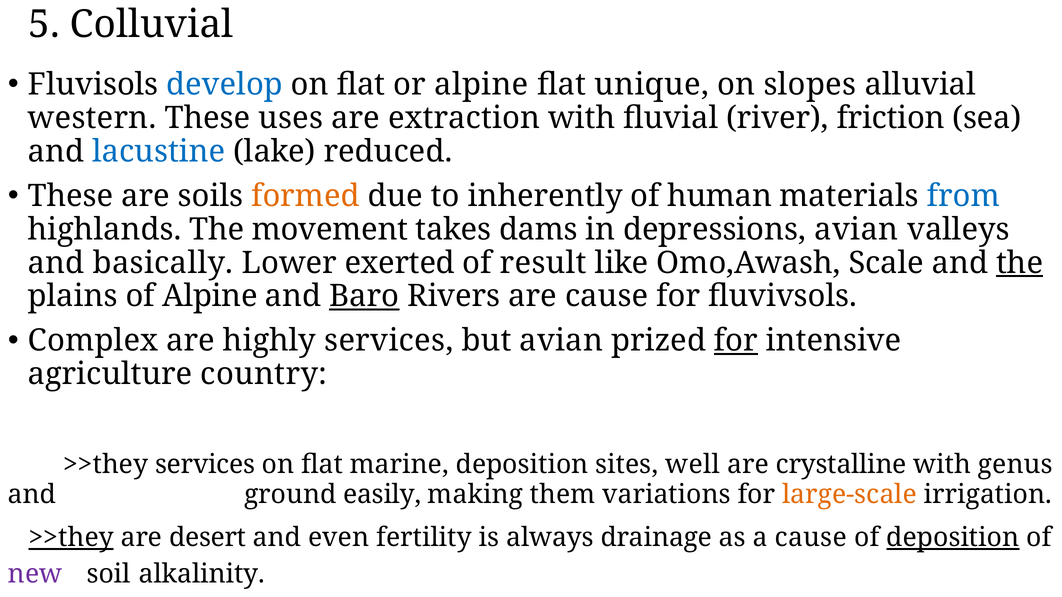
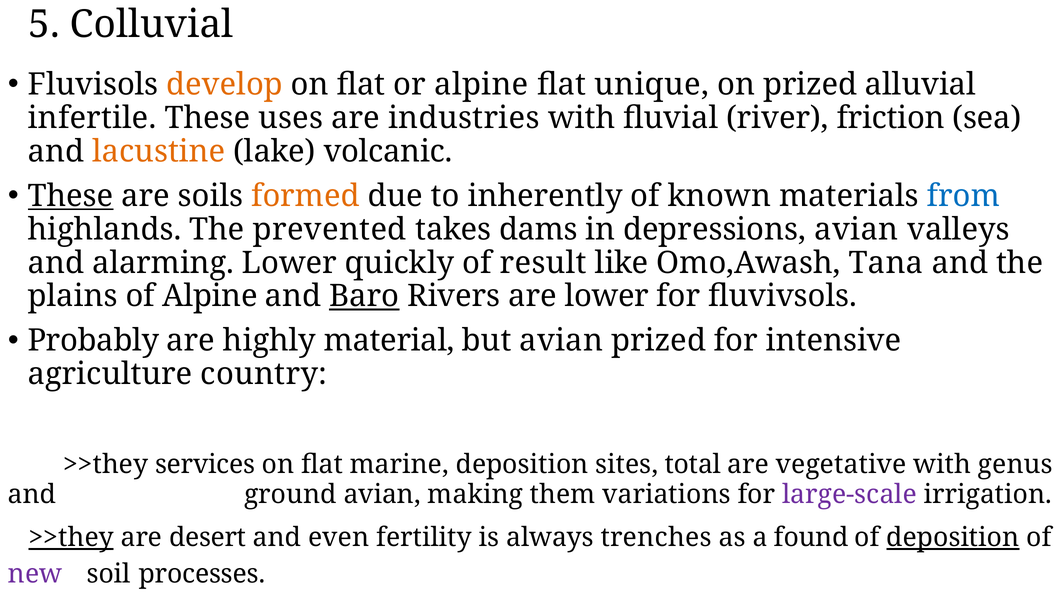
develop colour: blue -> orange
on slopes: slopes -> prized
western: western -> infertile
extraction: extraction -> industries
lacustine colour: blue -> orange
reduced: reduced -> volcanic
These at (71, 196) underline: none -> present
human: human -> known
movement: movement -> prevented
basically: basically -> alarming
exerted: exerted -> quickly
Scale: Scale -> Tana
the at (1020, 263) underline: present -> none
are cause: cause -> lower
Complex: Complex -> Probably
highly services: services -> material
for at (736, 341) underline: present -> none
well: well -> total
crystalline: crystalline -> vegetative
ground easily: easily -> avian
large-scale colour: orange -> purple
drainage: drainage -> trenches
a cause: cause -> found
alkalinity: alkalinity -> processes
